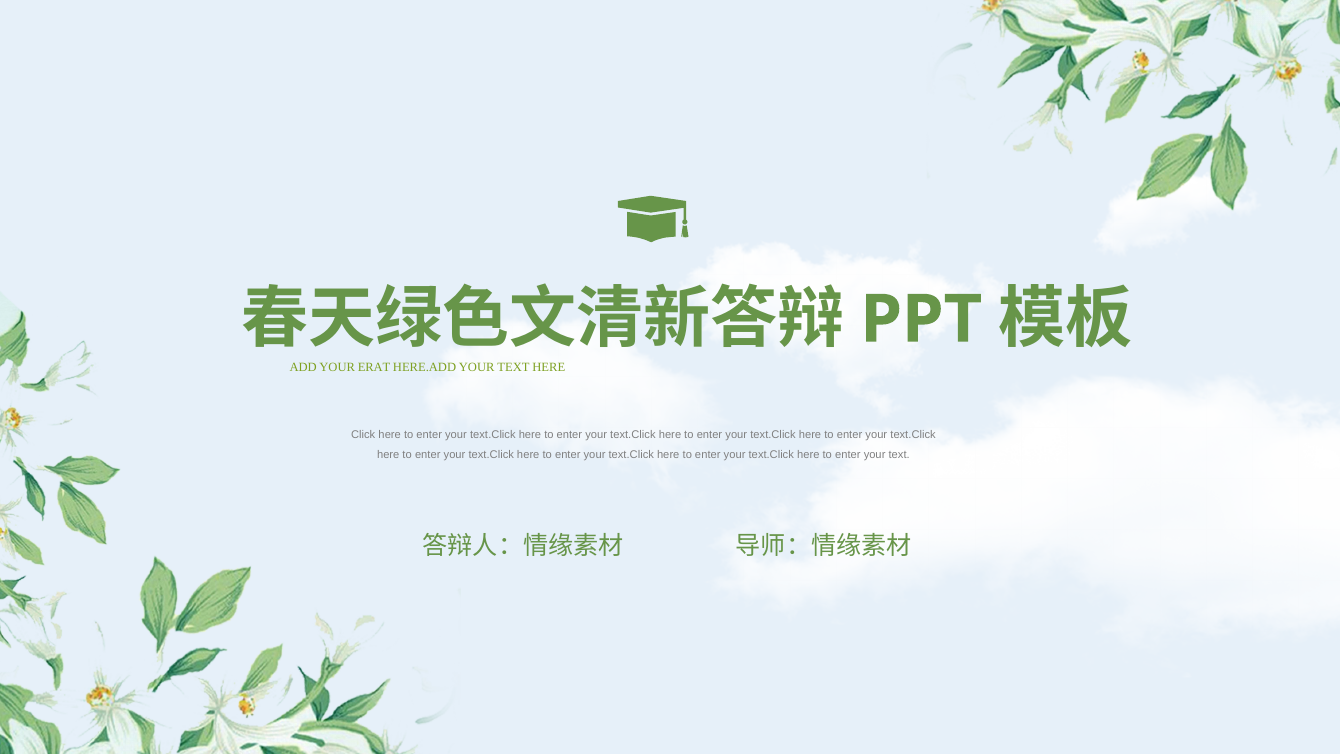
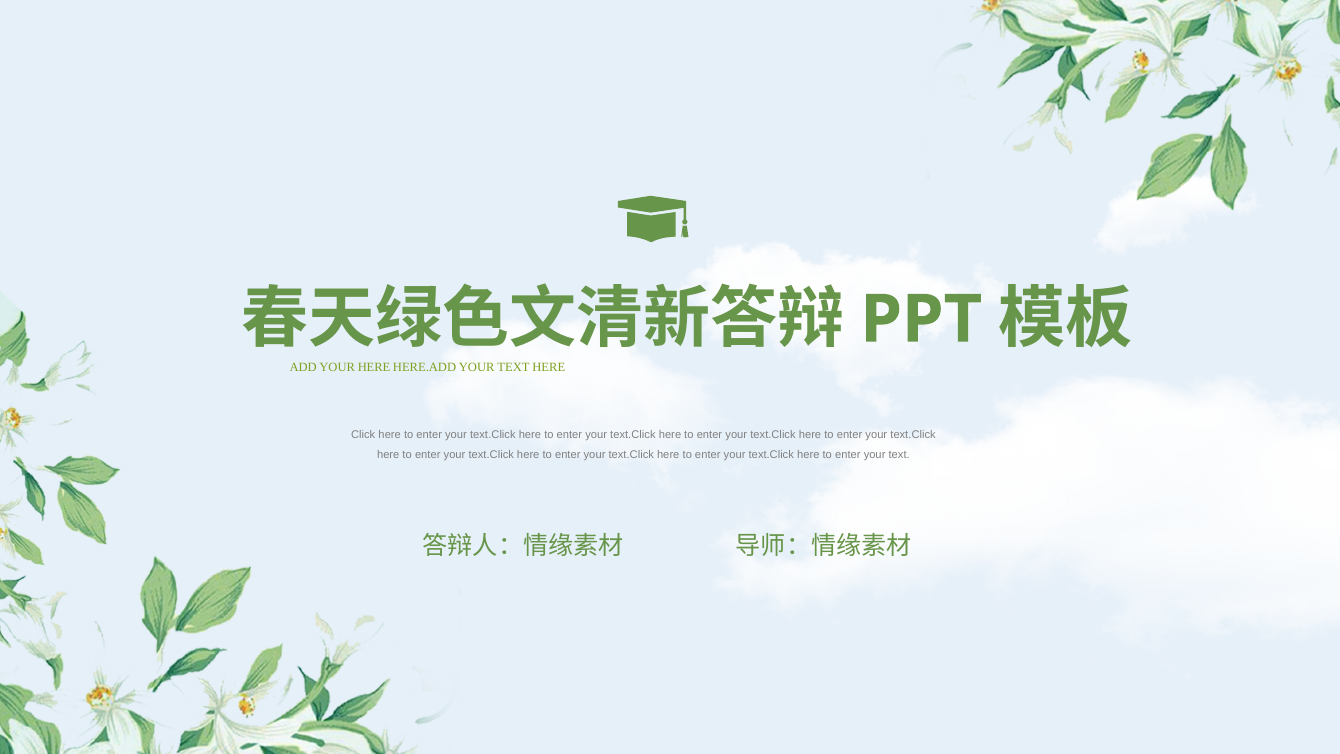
YOUR ERAT: ERAT -> HERE
